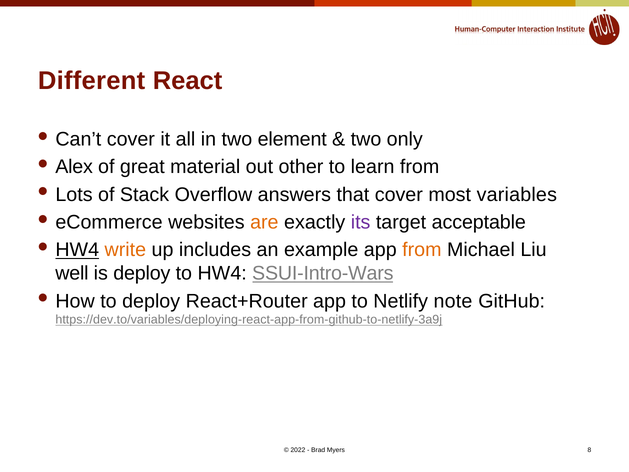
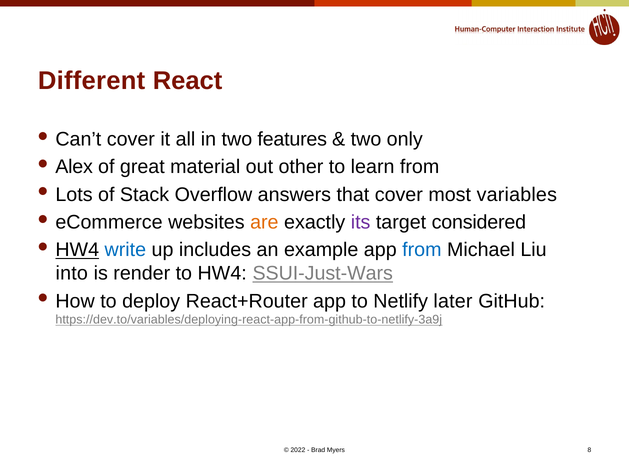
element: element -> features
acceptable: acceptable -> considered
write colour: orange -> blue
from at (422, 250) colour: orange -> blue
well: well -> into
is deploy: deploy -> render
SSUI-Intro-Wars: SSUI-Intro-Wars -> SSUI-Just-Wars
note: note -> later
